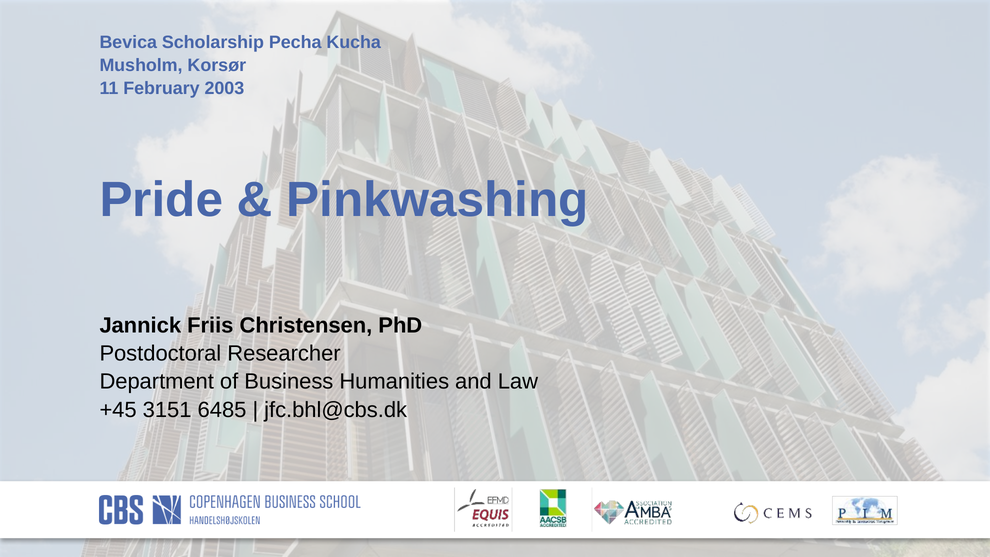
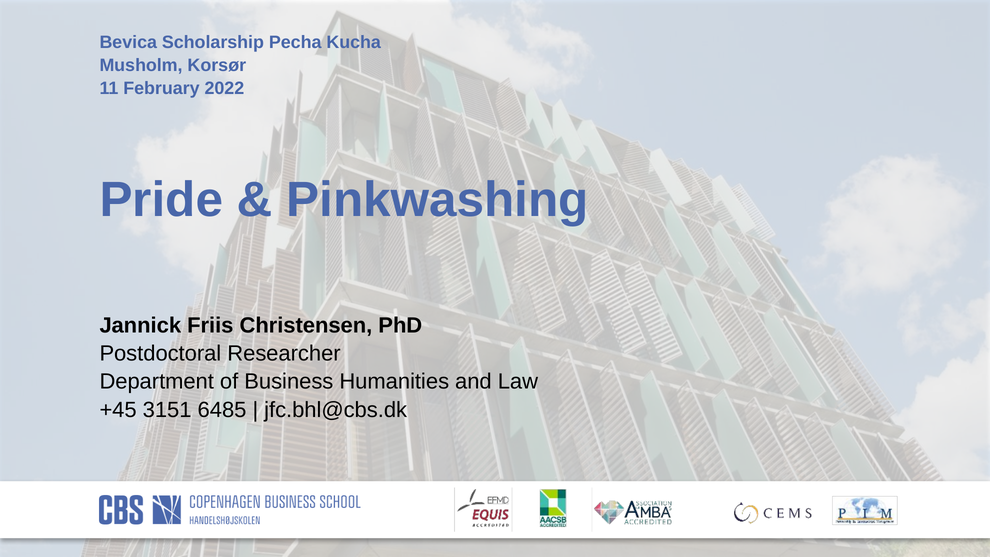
2003: 2003 -> 2022
